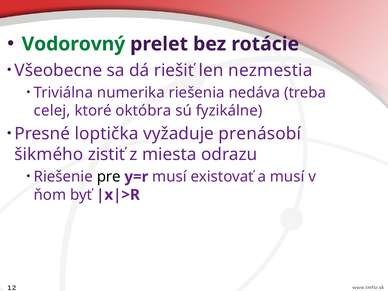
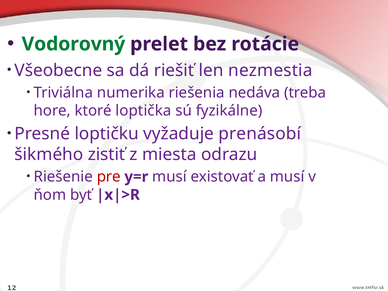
celej: celej -> hore
októbra: októbra -> loptička
loptička: loptička -> loptičku
pre colour: black -> red
